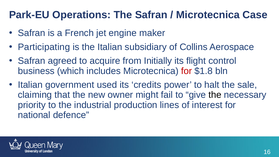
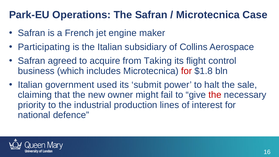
Initially: Initially -> Taking
credits: credits -> submit
the at (215, 95) colour: black -> red
